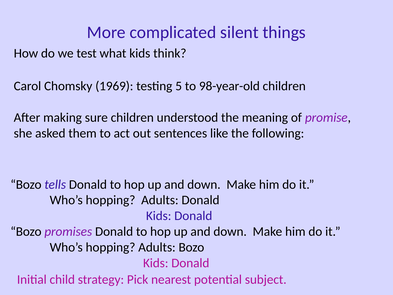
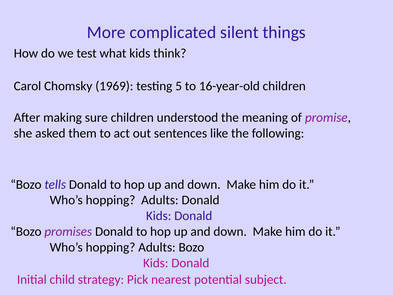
98-year-old: 98-year-old -> 16-year-old
